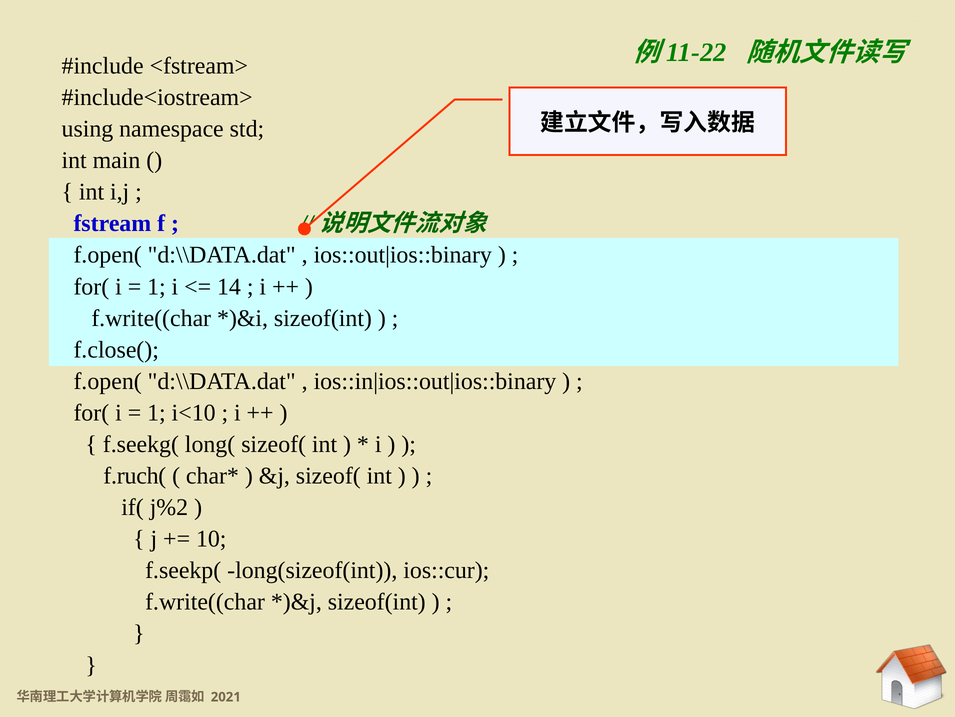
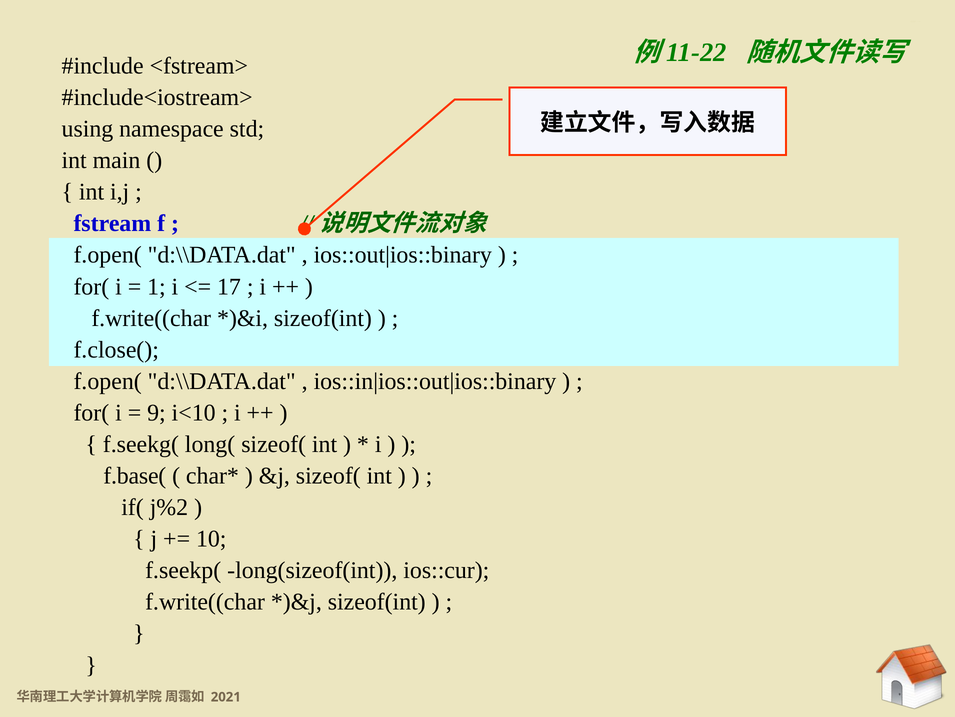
14: 14 -> 17
1 at (156, 412): 1 -> 9
f.ruch(: f.ruch( -> f.base(
